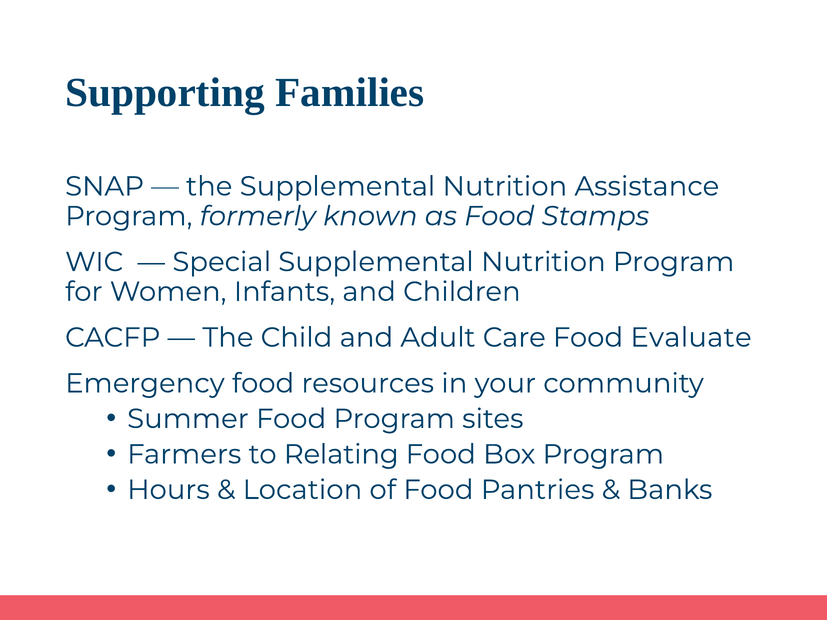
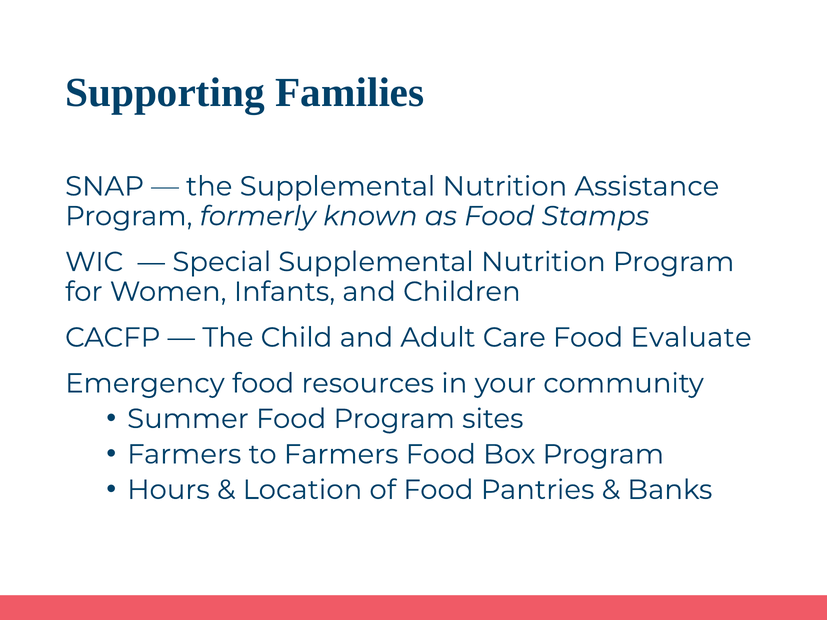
to Relating: Relating -> Farmers
